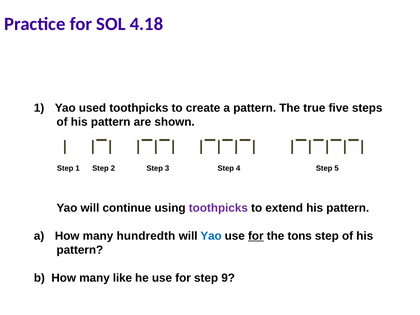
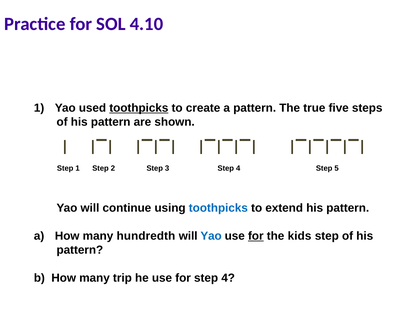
4.18: 4.18 -> 4.10
toothpicks at (139, 108) underline: none -> present
toothpicks at (218, 208) colour: purple -> blue
tons: tons -> kids
like: like -> trip
for step 9: 9 -> 4
